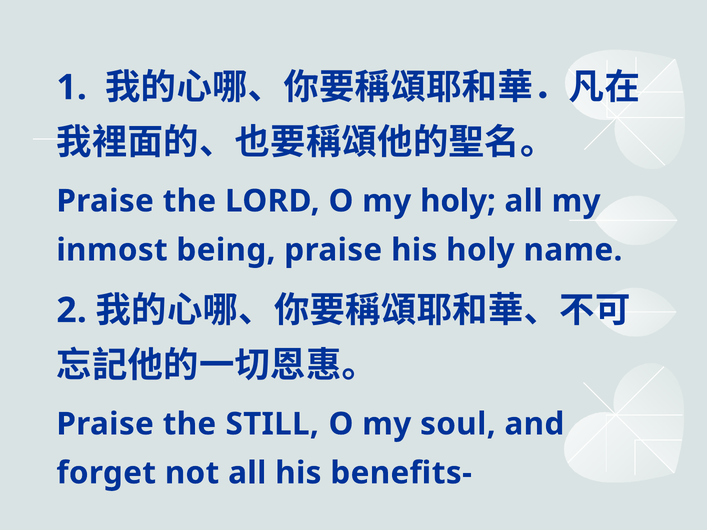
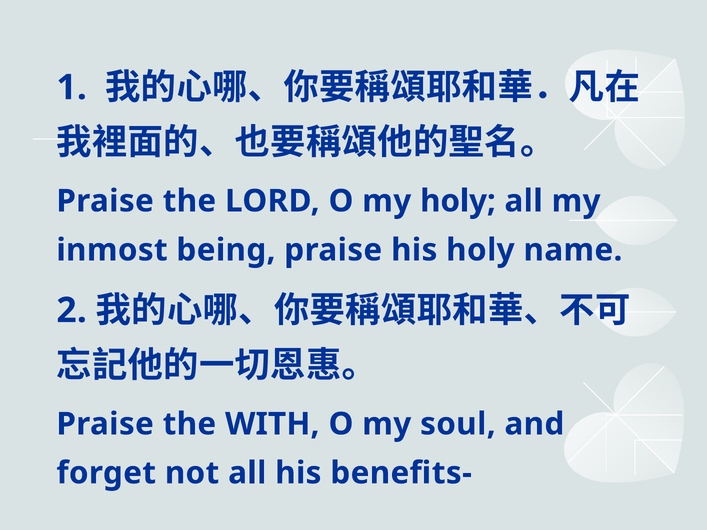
STILL: STILL -> WITH
